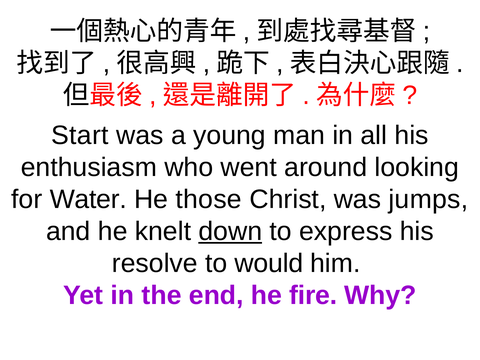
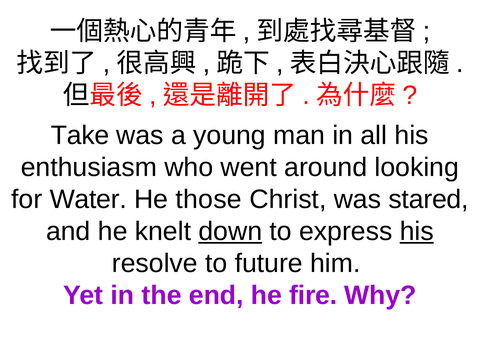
Start: Start -> Take
jumps: jumps -> stared
his at (417, 231) underline: none -> present
would: would -> future
